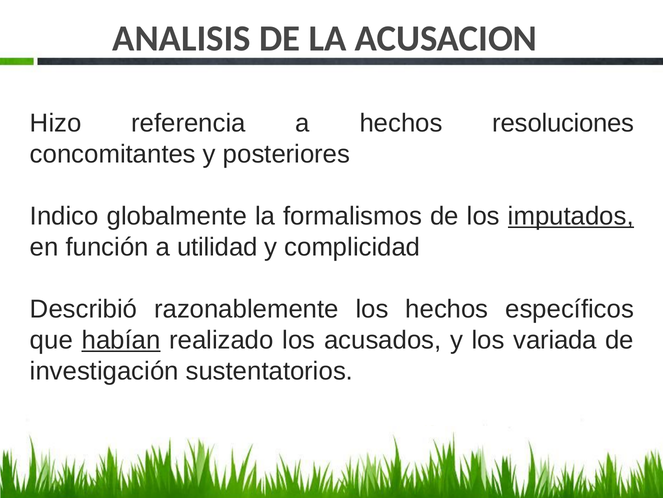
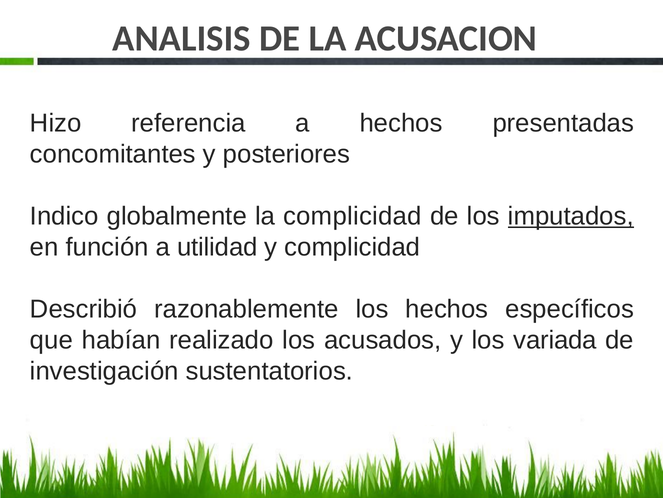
resoluciones: resoluciones -> presentadas
la formalismos: formalismos -> complicidad
habían underline: present -> none
